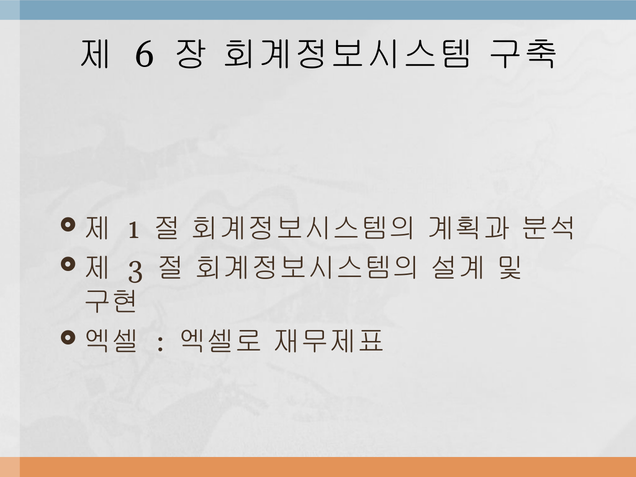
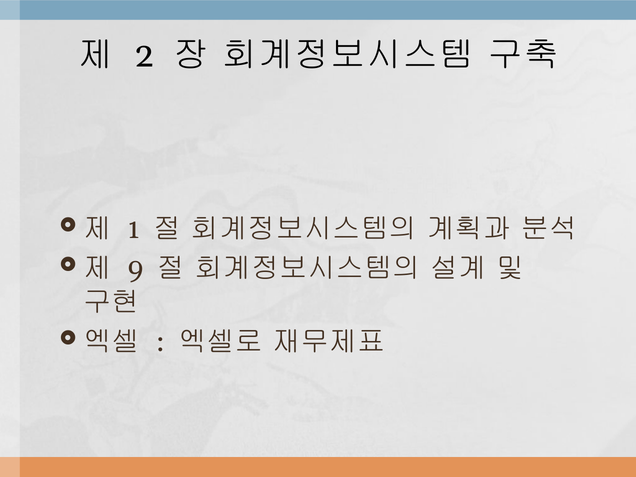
6: 6 -> 2
3: 3 -> 9
